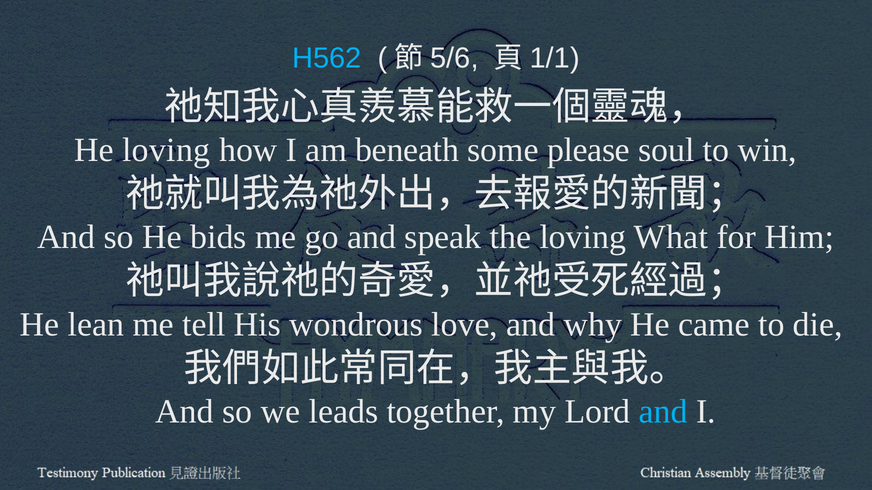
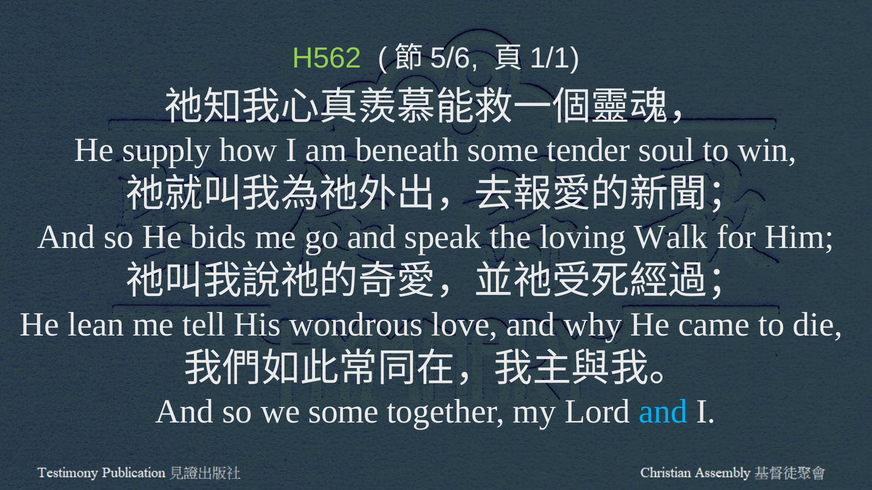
H562 colour: light blue -> light green
He loving: loving -> supply
please: please -> tender
What: What -> Walk
we leads: leads -> some
